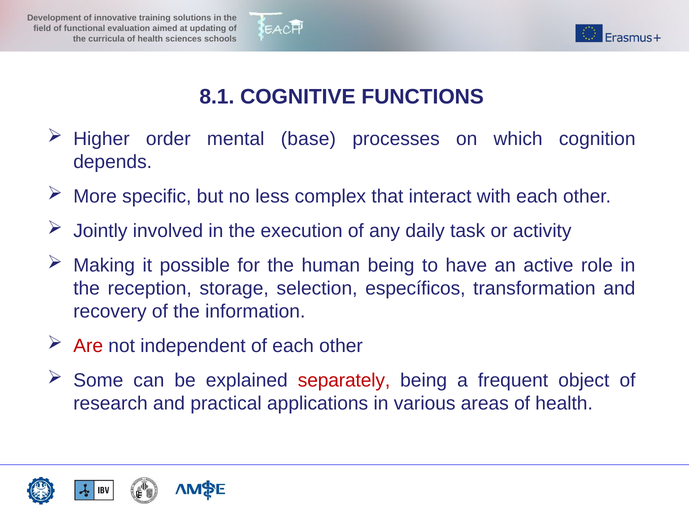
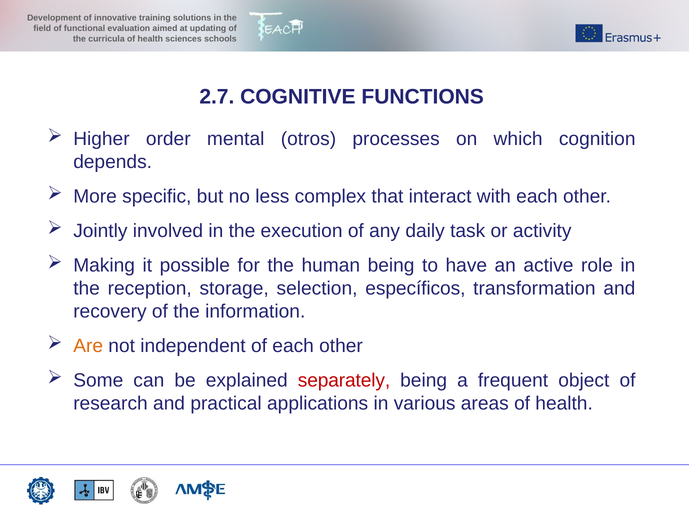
8.1: 8.1 -> 2.7
base: base -> otros
Are colour: red -> orange
